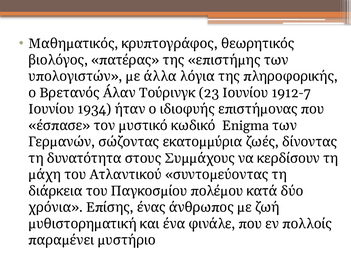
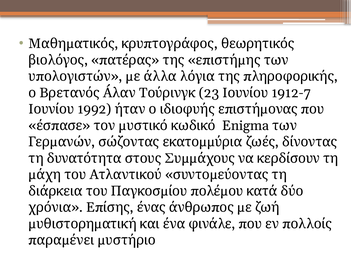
1934: 1934 -> 1992
